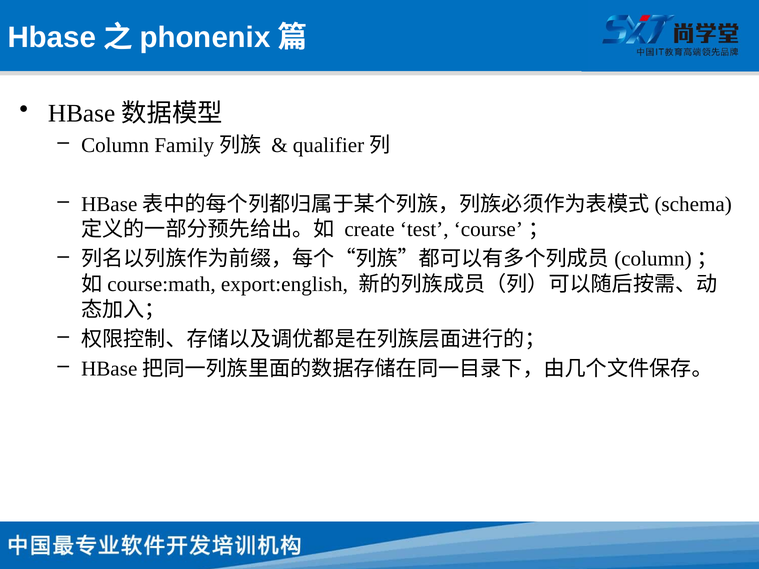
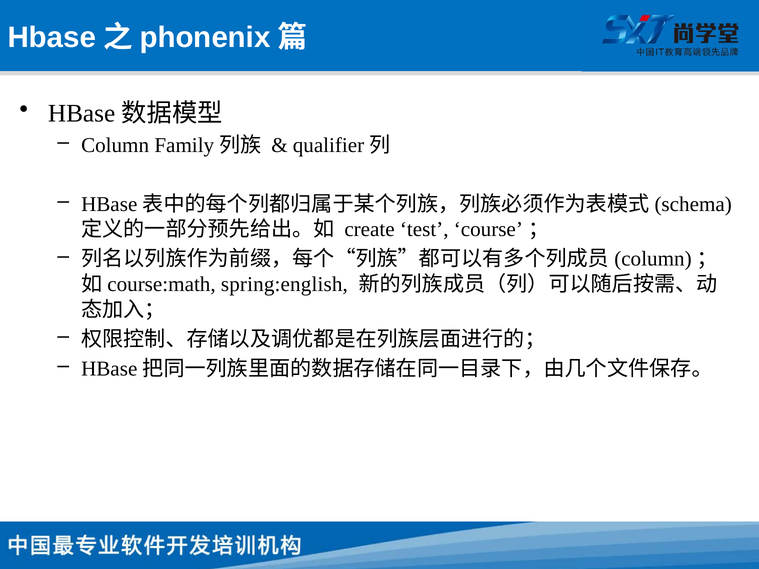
export:english: export:english -> spring:english
